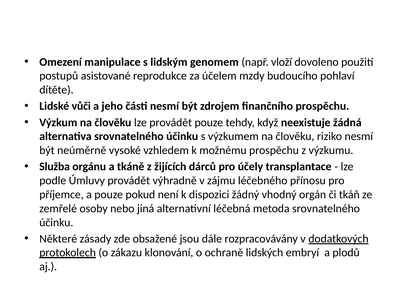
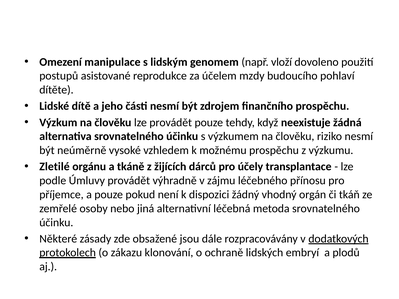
vůči: vůči -> dítě
Služba: Služba -> Zletilé
